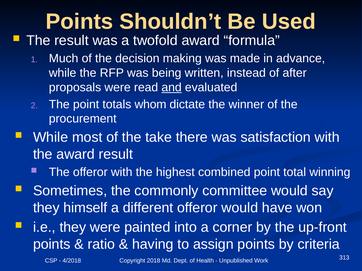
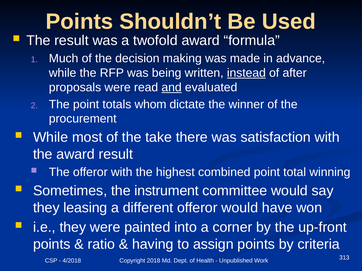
instead underline: none -> present
commonly: commonly -> instrument
himself: himself -> leasing
